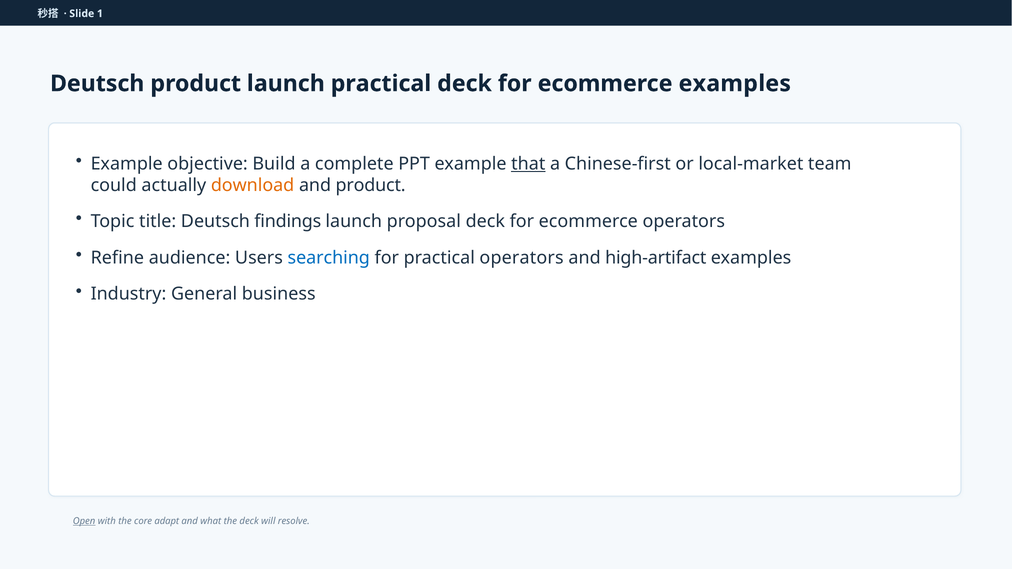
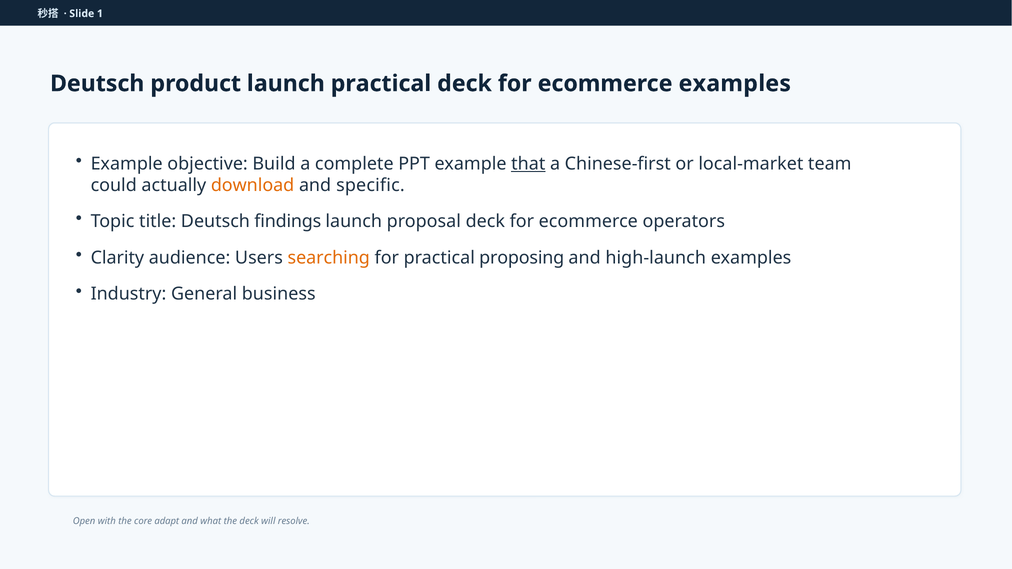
and product: product -> specific
Refine: Refine -> Clarity
searching colour: blue -> orange
practical operators: operators -> proposing
high-artifact: high-artifact -> high-launch
Open underline: present -> none
